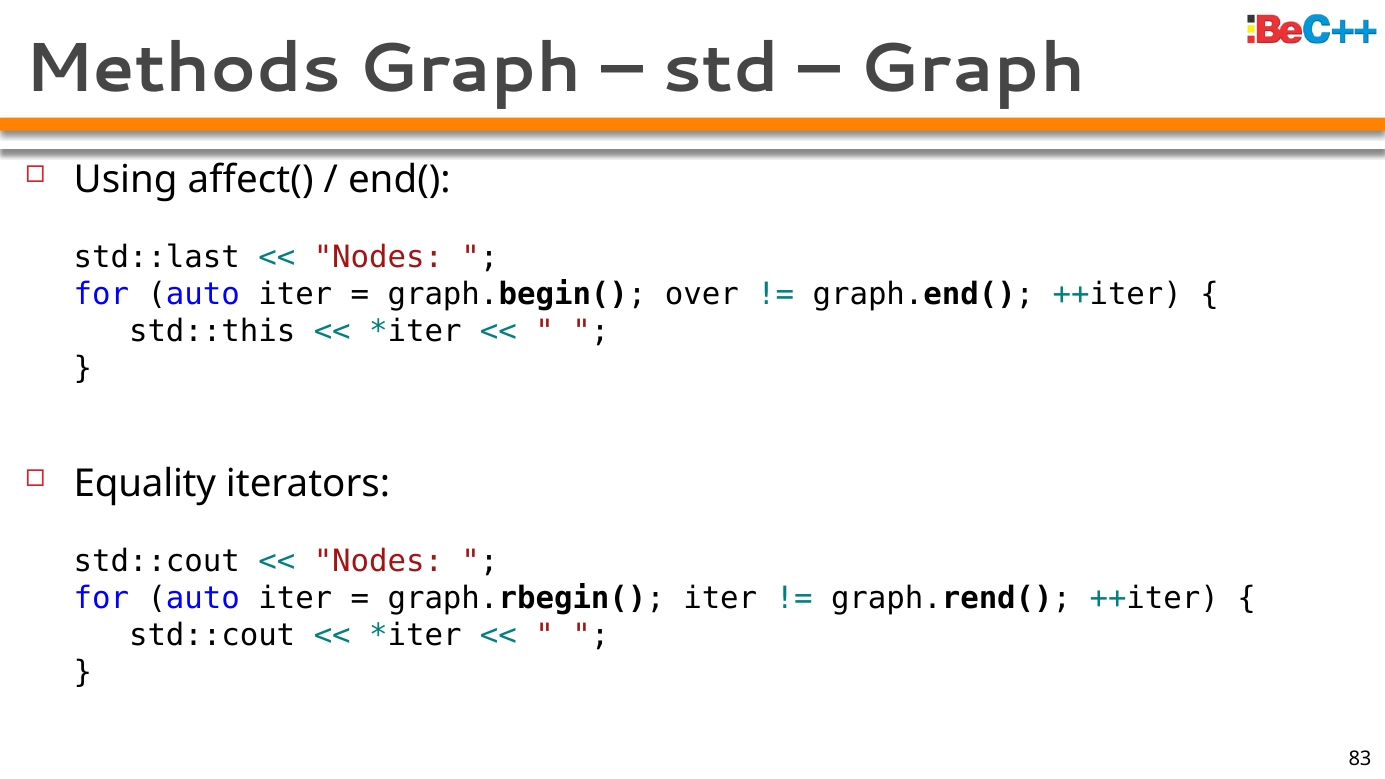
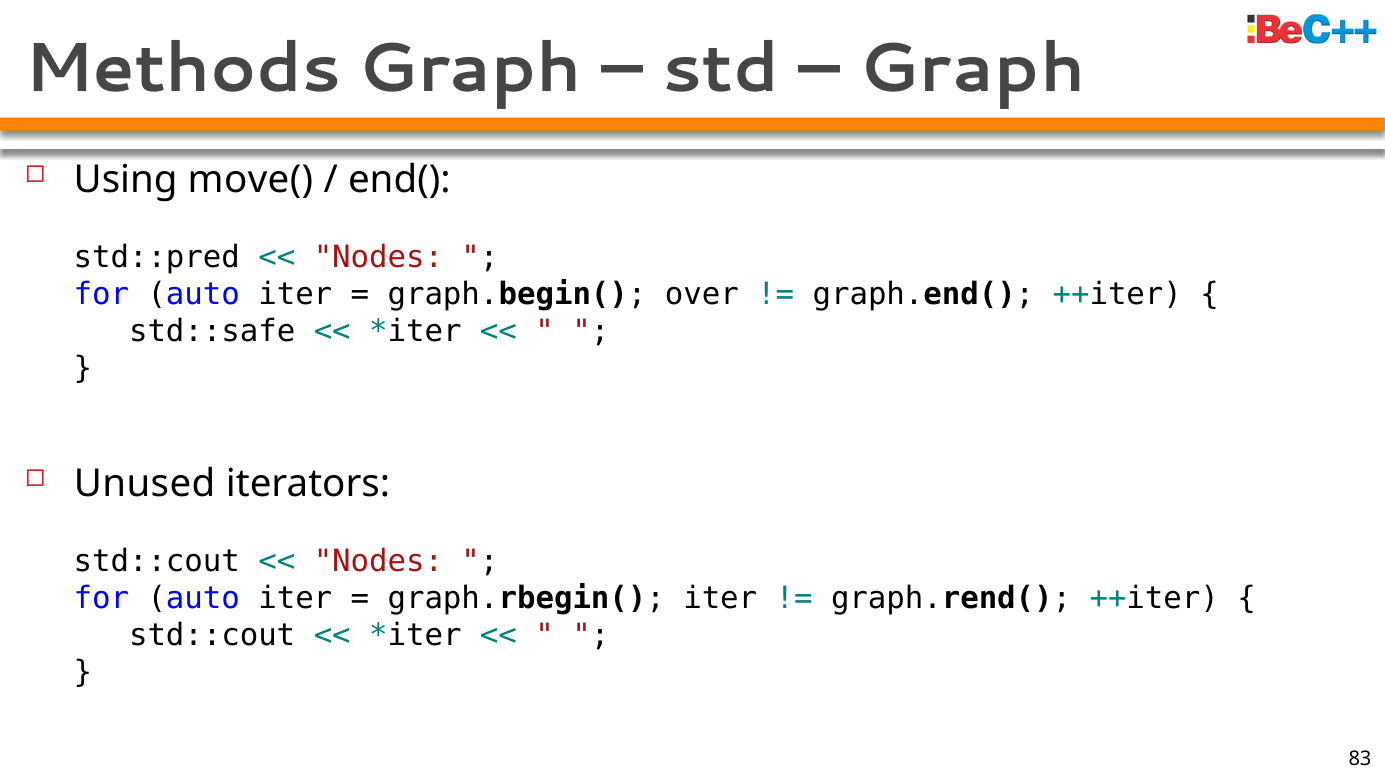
affect(: affect( -> move(
std::last: std::last -> std::pred
std::this: std::this -> std::safe
Equality: Equality -> Unused
